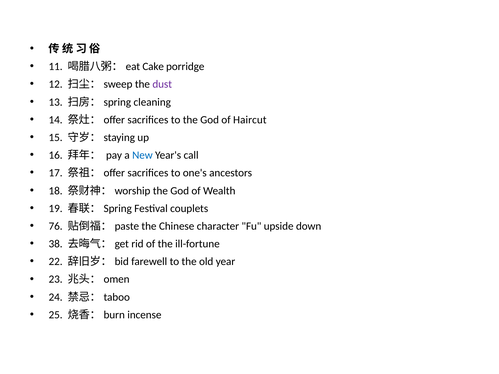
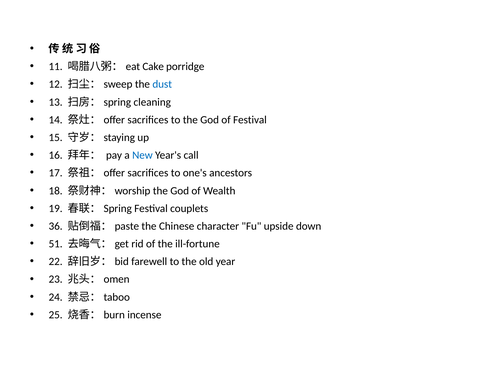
dust colour: purple -> blue
of Haircut: Haircut -> Festival
76: 76 -> 36
38: 38 -> 51
